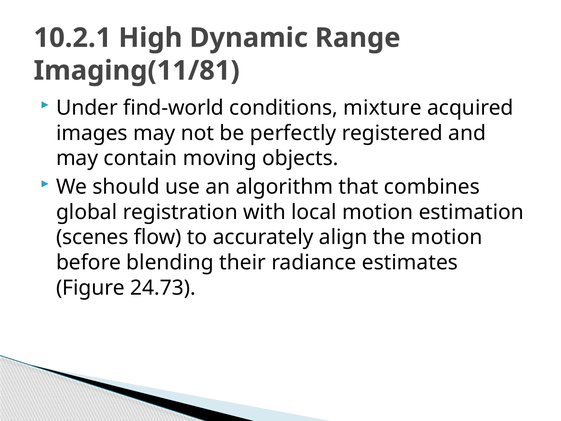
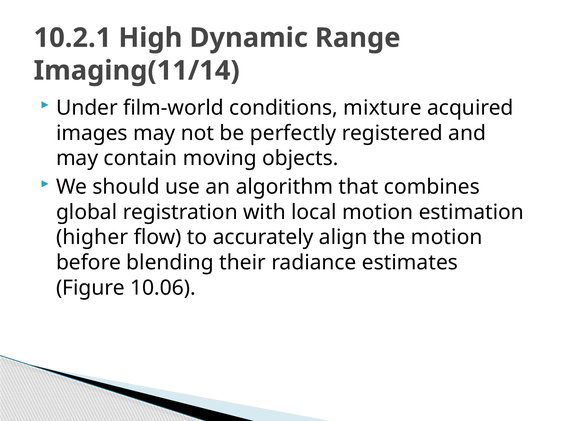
Imaging(11/81: Imaging(11/81 -> Imaging(11/14
find-world: find-world -> film-world
scenes: scenes -> higher
24.73: 24.73 -> 10.06
